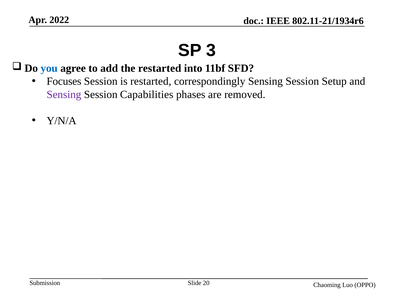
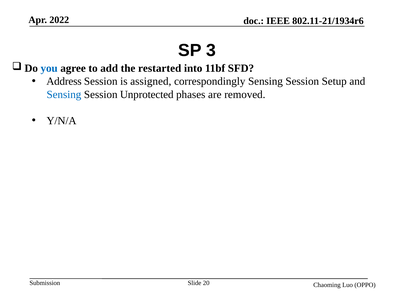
Focuses: Focuses -> Address
is restarted: restarted -> assigned
Sensing at (64, 95) colour: purple -> blue
Capabilities: Capabilities -> Unprotected
